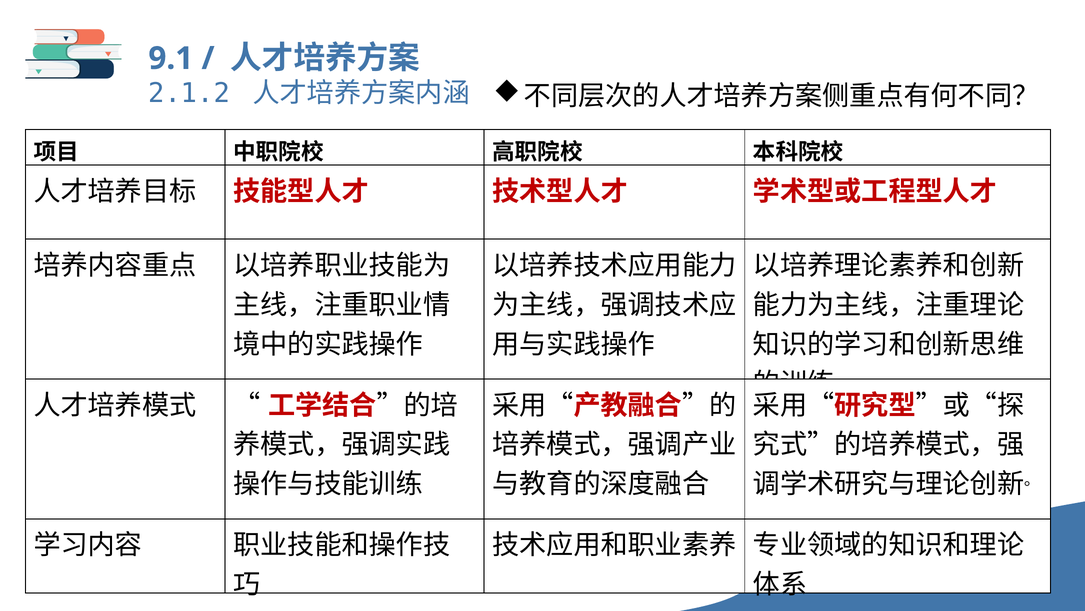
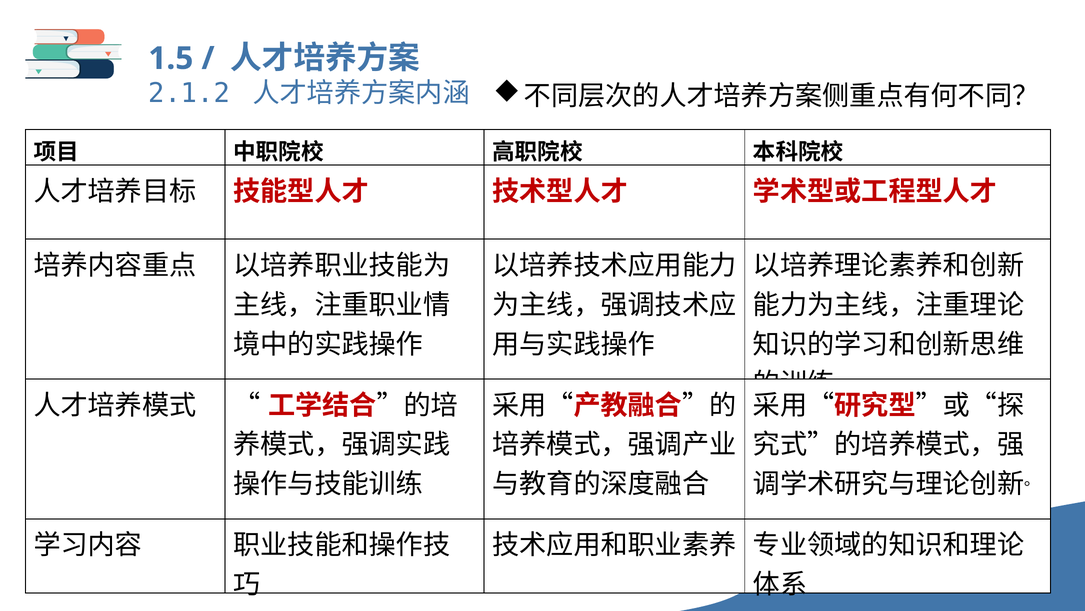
9.1: 9.1 -> 1.5
